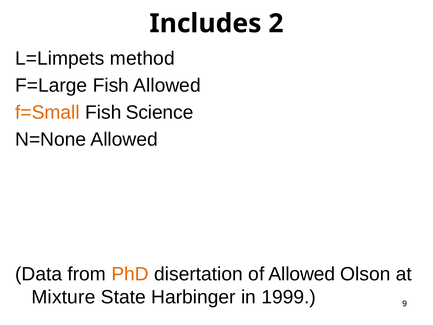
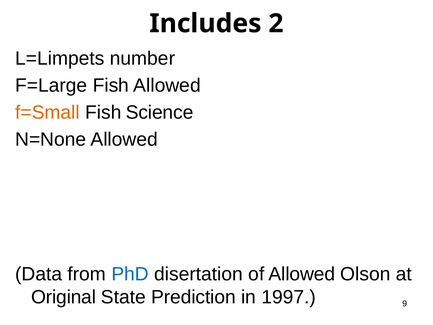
method: method -> number
PhD colour: orange -> blue
Mixture: Mixture -> Original
Harbinger: Harbinger -> Prediction
1999: 1999 -> 1997
